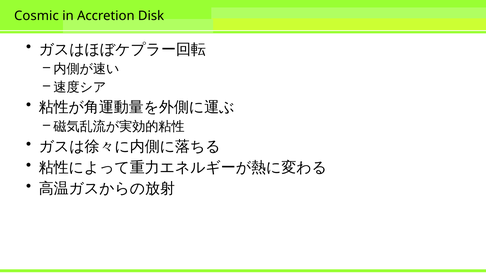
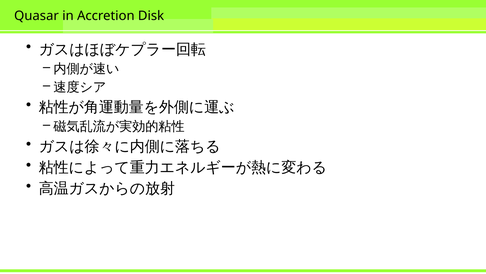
Cosmic: Cosmic -> Quasar
